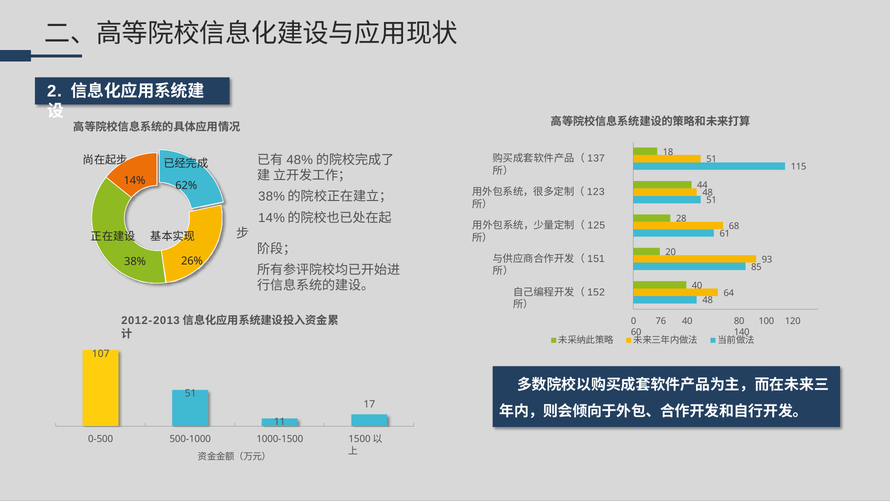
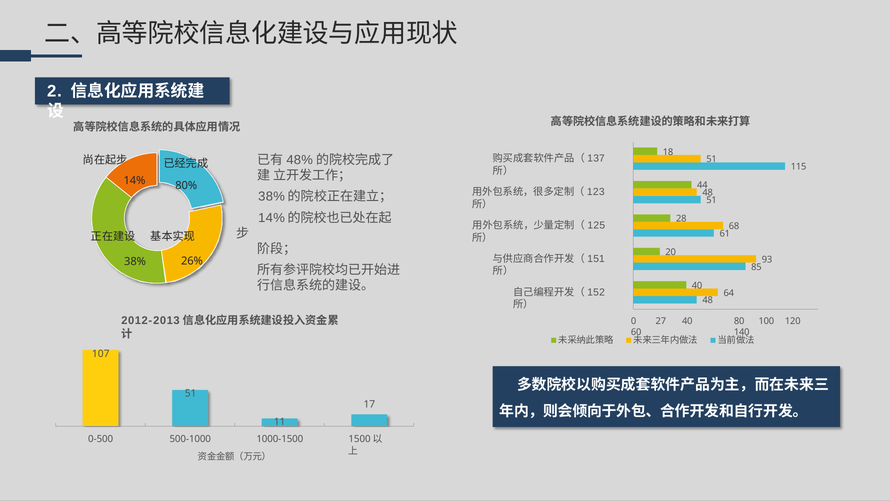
62%: 62% -> 80%
76: 76 -> 27
